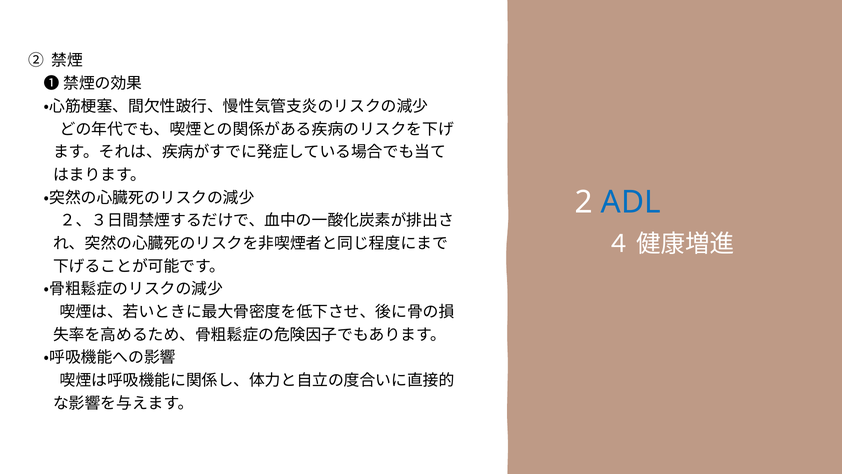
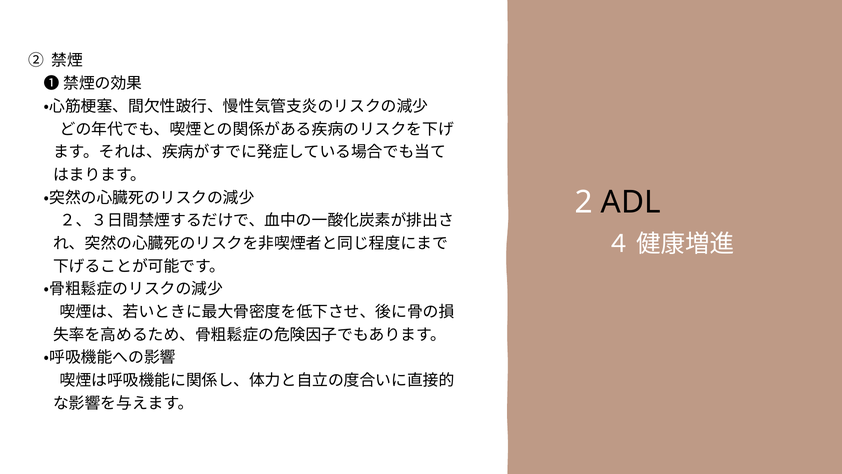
ADL colour: blue -> black
